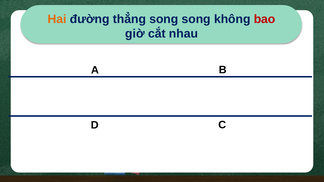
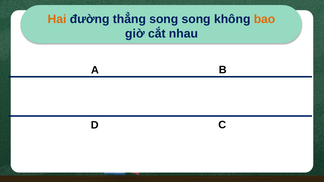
bao colour: red -> orange
